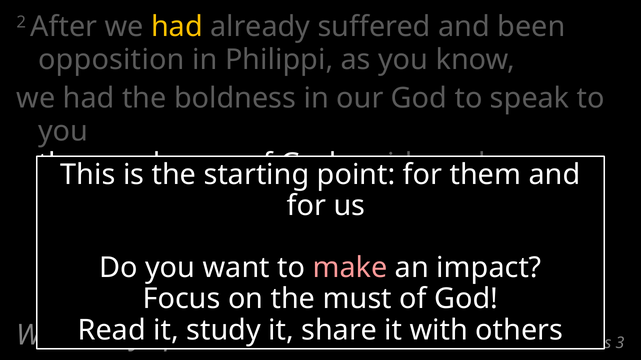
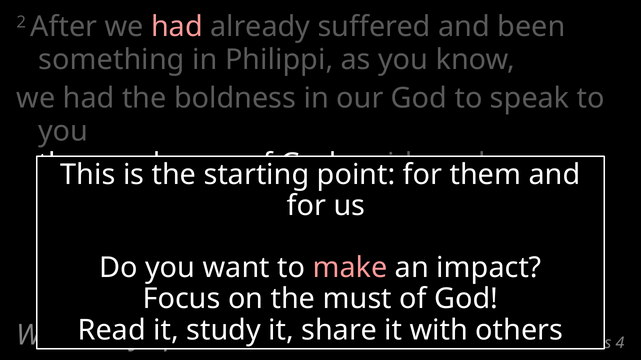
had at (177, 27) colour: yellow -> pink
opposition at (111, 60): opposition -> something
3: 3 -> 4
